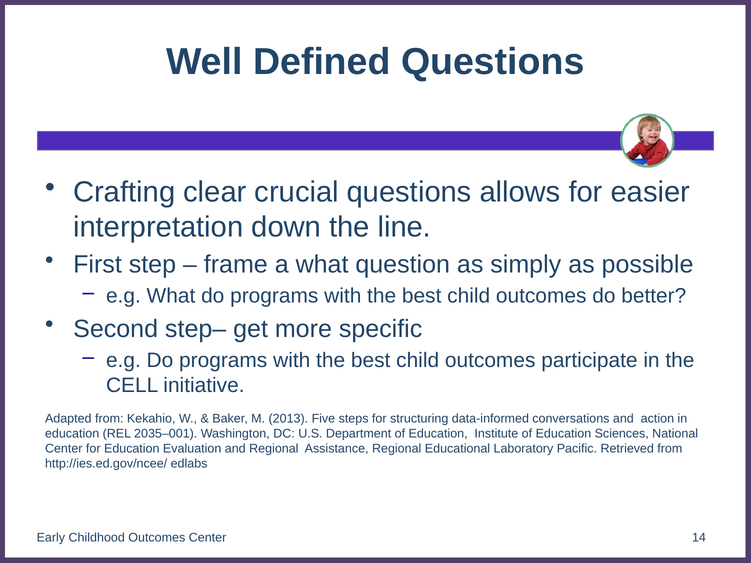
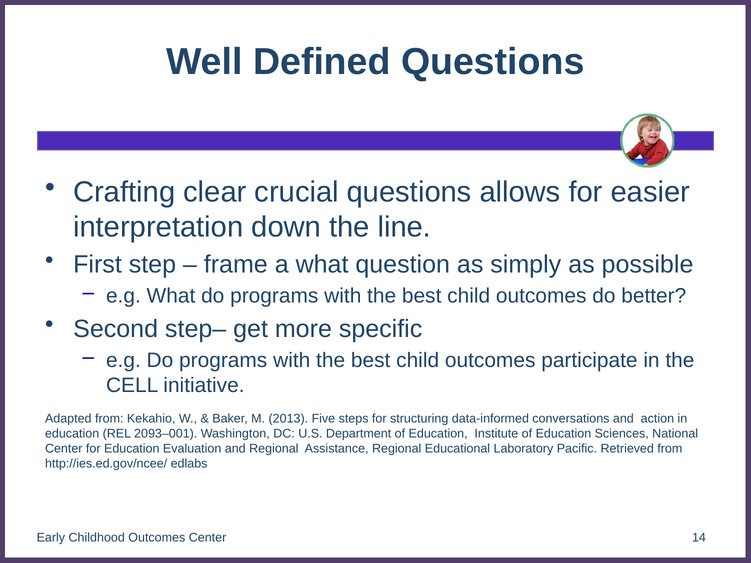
2035–001: 2035–001 -> 2093–001
